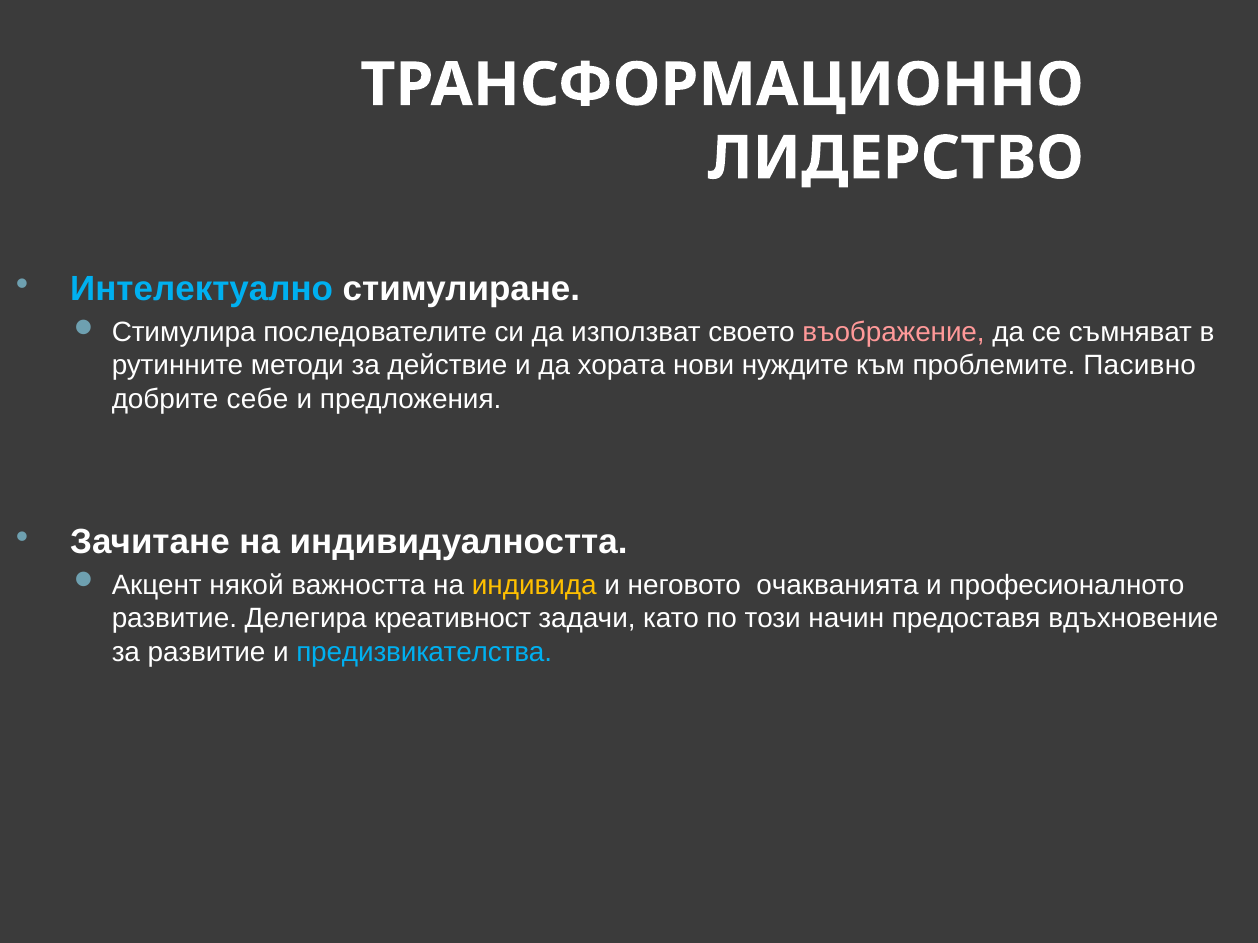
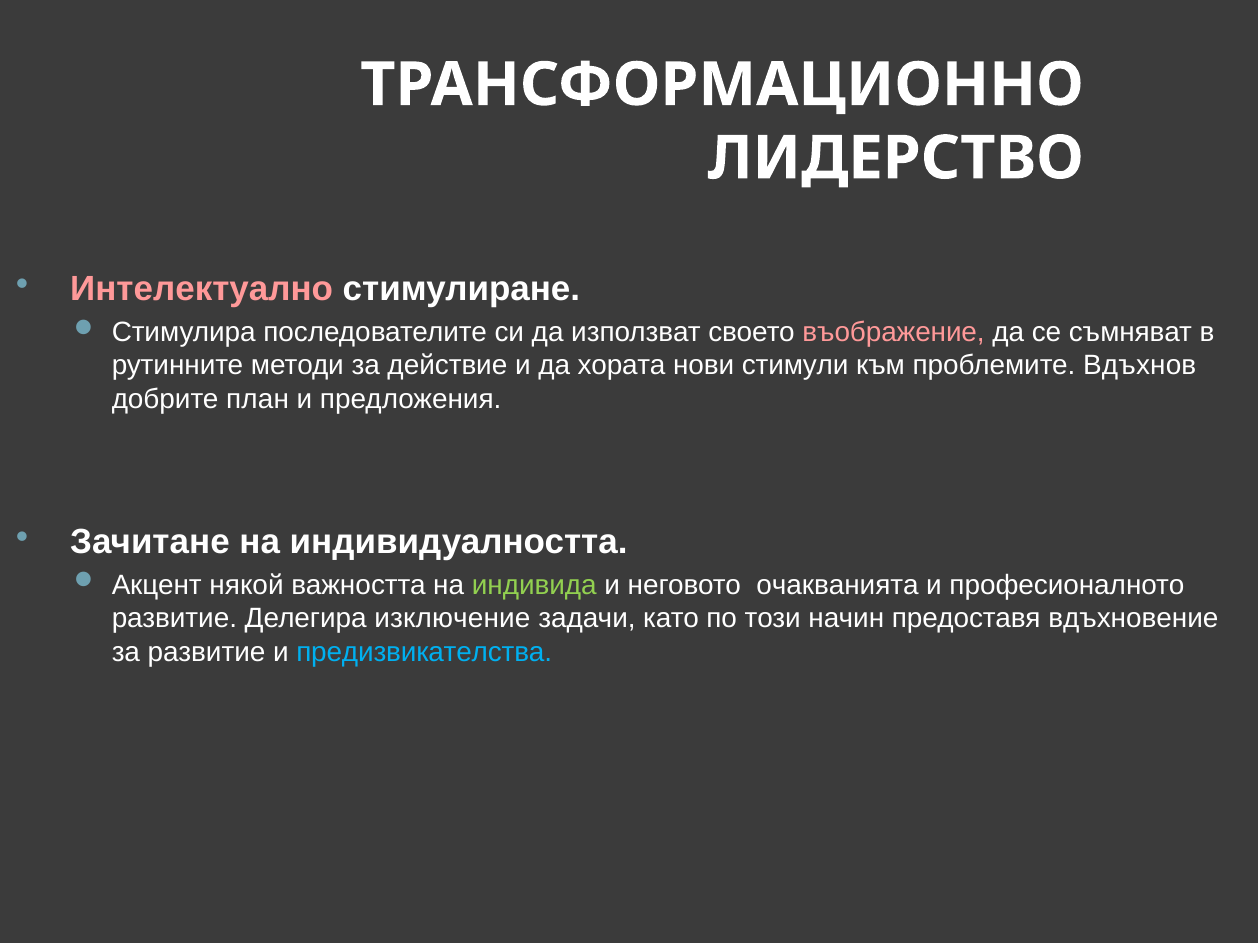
Интелектуално colour: light blue -> pink
нуждите: нуждите -> стимули
Пасивно: Пасивно -> Вдъхнов
себе: себе -> план
индивида colour: yellow -> light green
креативност: креативност -> изключение
